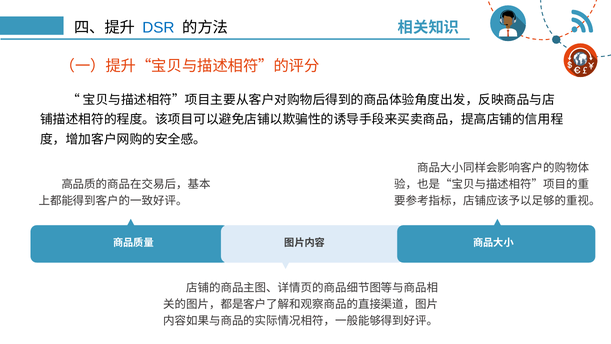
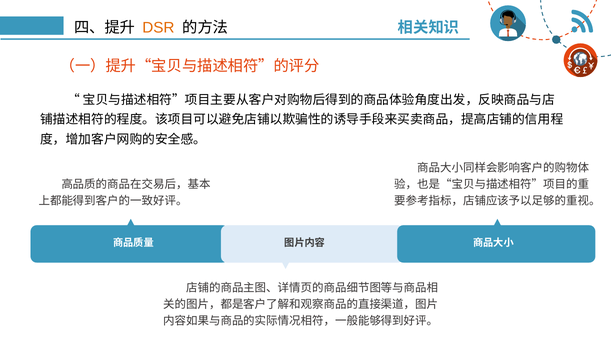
DSR colour: blue -> orange
